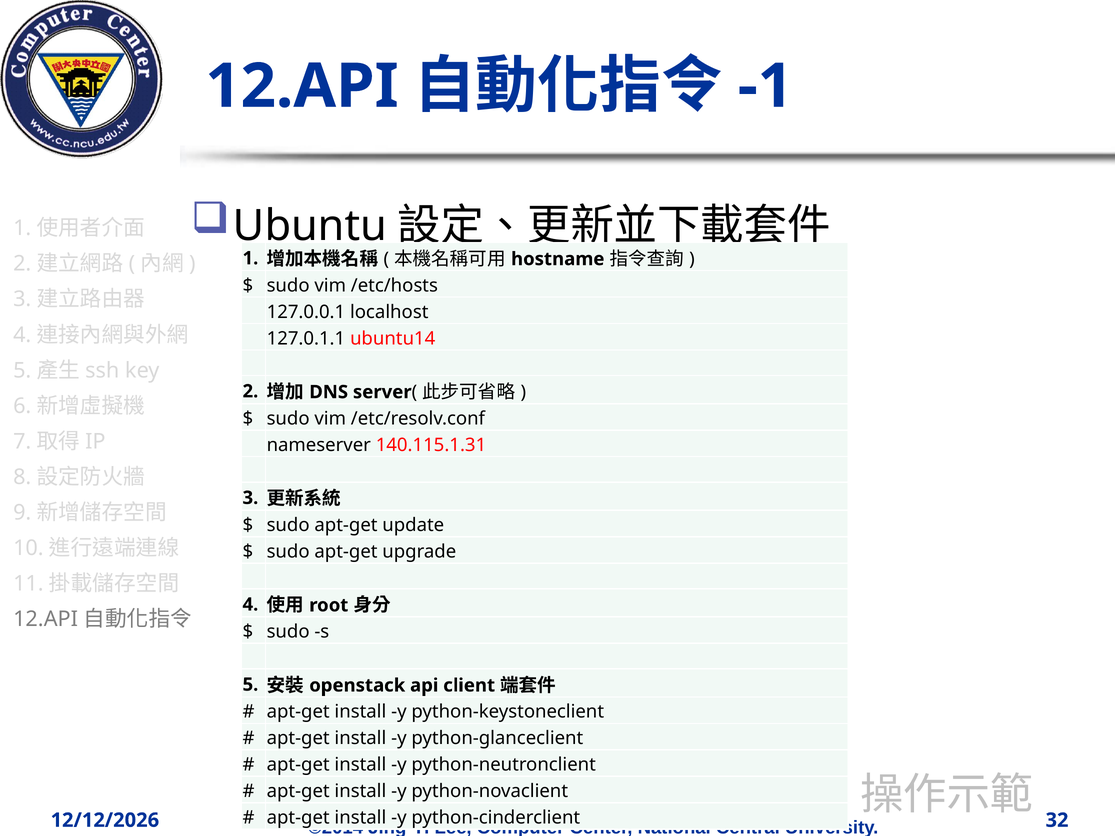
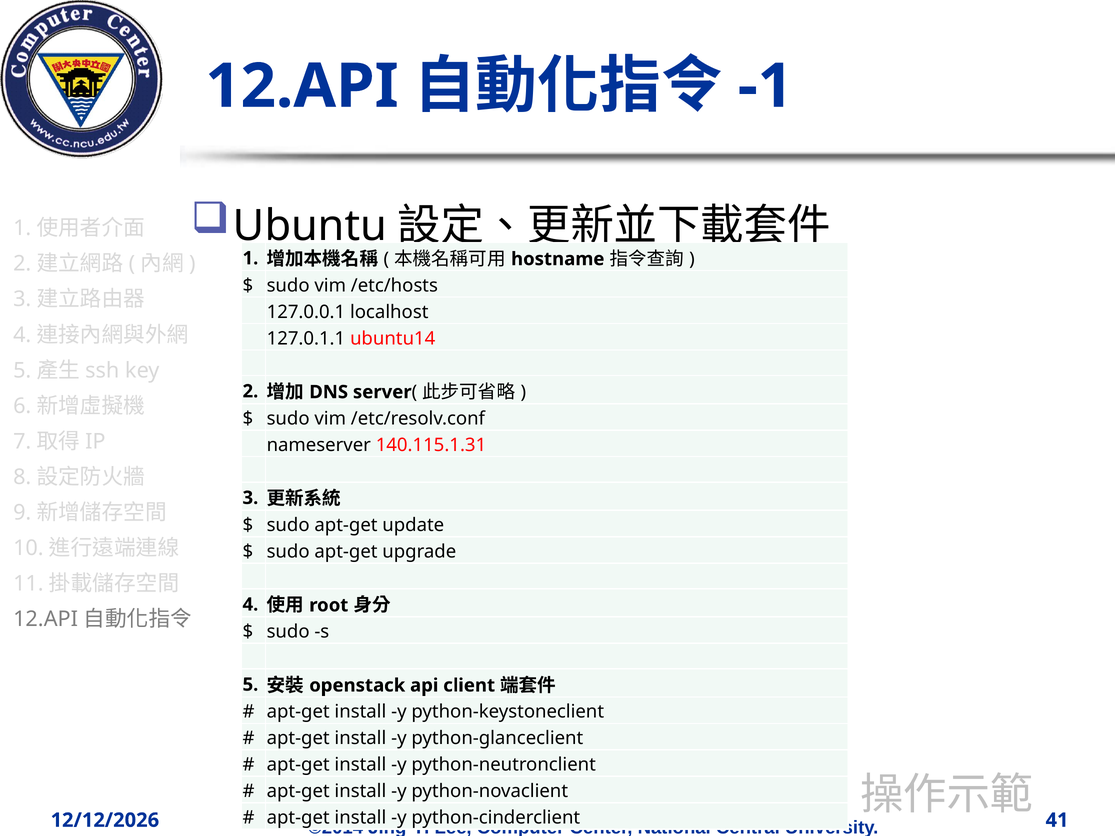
32: 32 -> 41
